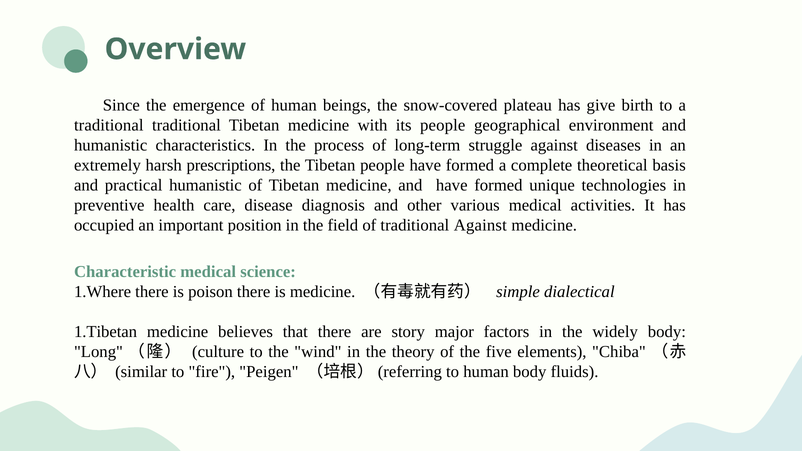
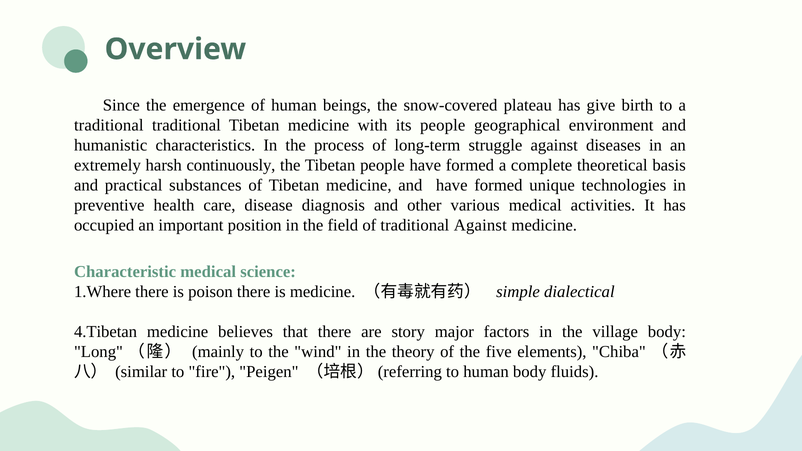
prescriptions: prescriptions -> continuously
practical humanistic: humanistic -> substances
1.Tibetan: 1.Tibetan -> 4.Tibetan
widely: widely -> village
culture: culture -> mainly
